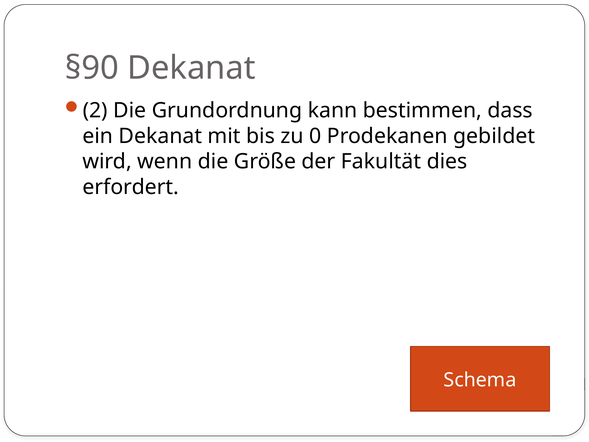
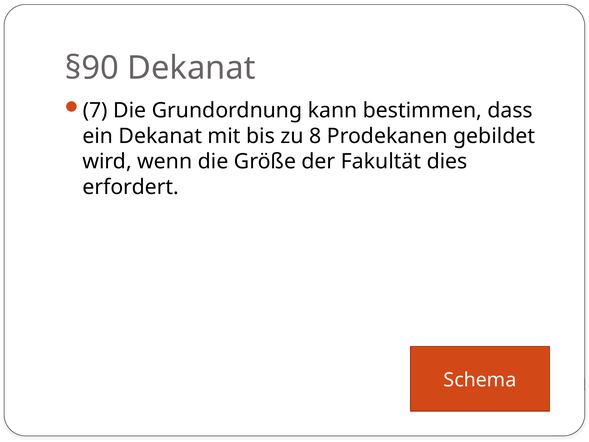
2: 2 -> 7
0: 0 -> 8
